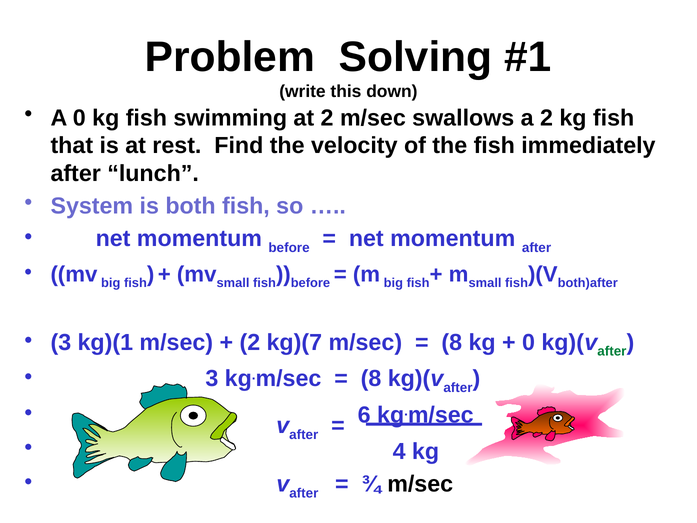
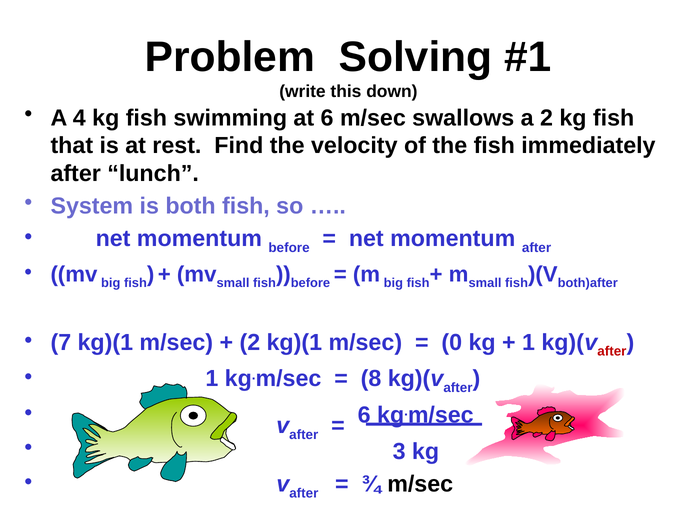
A 0: 0 -> 4
at 2: 2 -> 6
3 at (61, 342): 3 -> 7
2 kg)(7: kg)(7 -> kg)(1
8 at (452, 342): 8 -> 0
0 at (529, 342): 0 -> 1
after at (612, 351) colour: green -> red
3 at (212, 379): 3 -> 1
4: 4 -> 3
